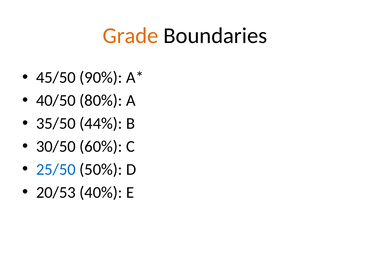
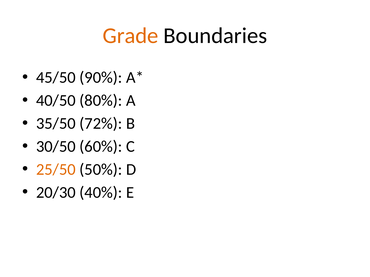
44%: 44% -> 72%
25/50 colour: blue -> orange
20/53: 20/53 -> 20/30
